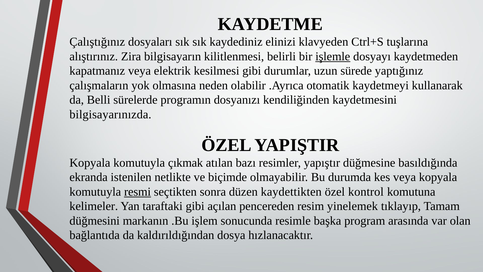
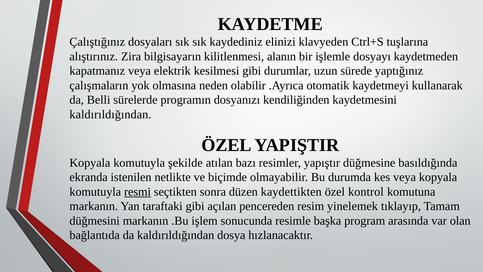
belirli: belirli -> alanın
işlemle underline: present -> none
bilgisayarınızda at (110, 114): bilgisayarınızda -> kaldırıldığından
çıkmak: çıkmak -> şekilde
kelimeler at (94, 206): kelimeler -> markanın
